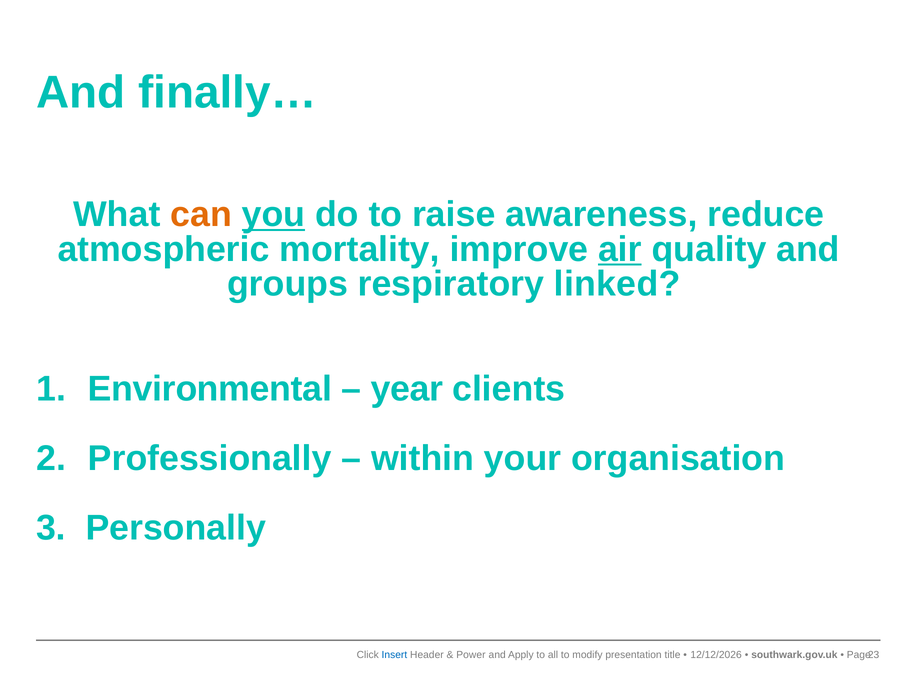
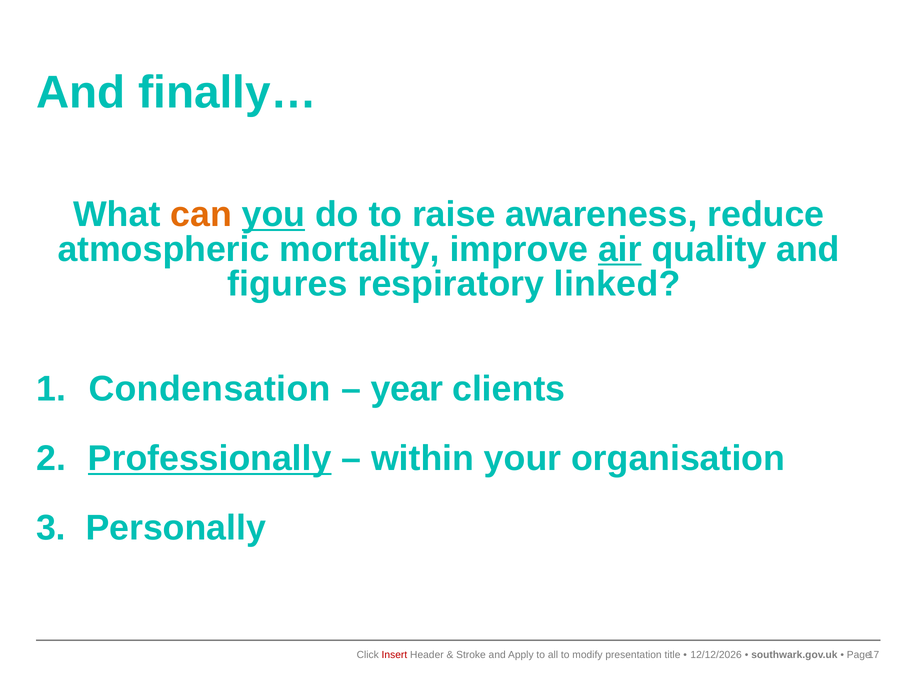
groups: groups -> figures
Environmental: Environmental -> Condensation
Professionally underline: none -> present
Insert colour: blue -> red
Power: Power -> Stroke
23: 23 -> 17
